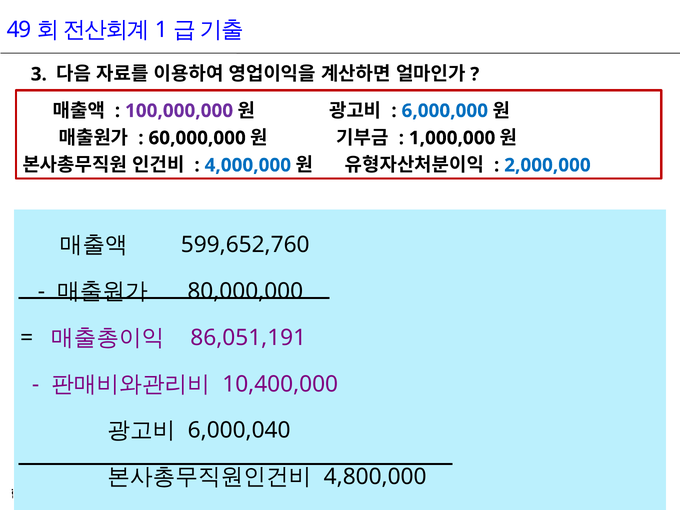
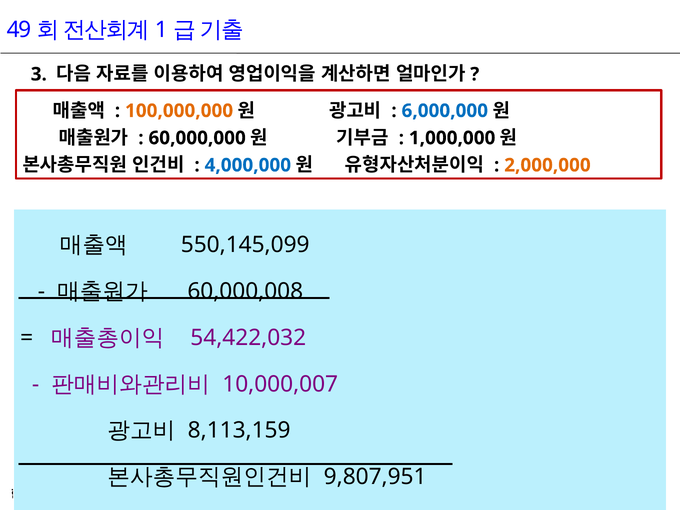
100,000,000 colour: purple -> orange
2,000,000 colour: blue -> orange
599,652,760: 599,652,760 -> 550,145,099
80,000,000: 80,000,000 -> 60,000,008
86,051,191: 86,051,191 -> 54,422,032
10,400,000: 10,400,000 -> 10,000,007
6,000,040: 6,000,040 -> 8,113,159
4,800,000: 4,800,000 -> 9,807,951
